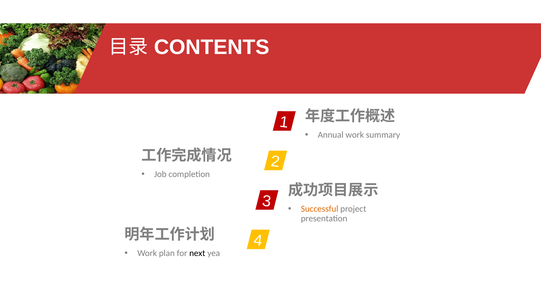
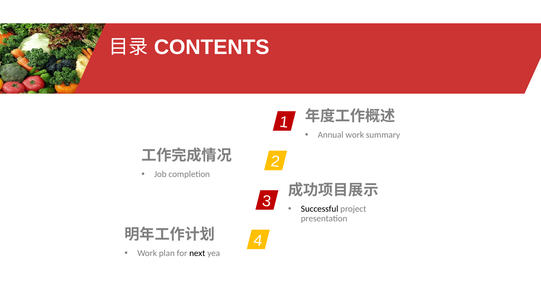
Successful colour: orange -> black
